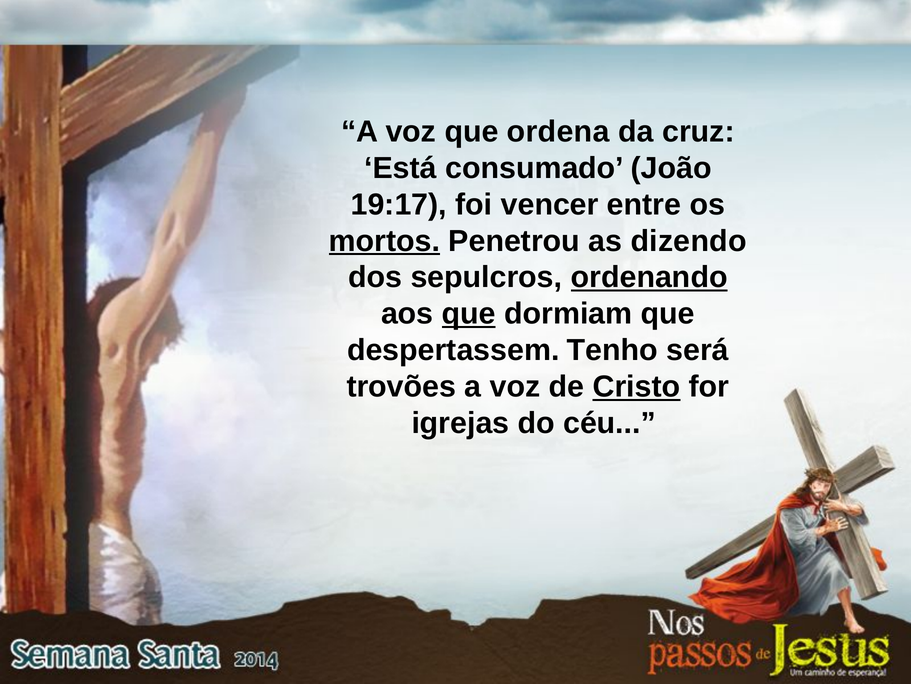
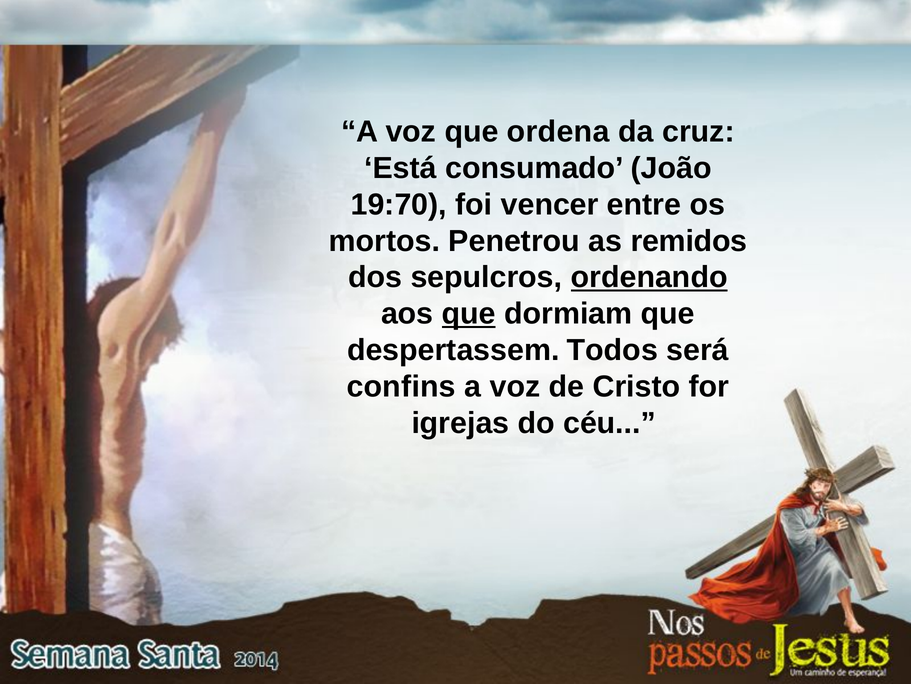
19:17: 19:17 -> 19:70
mortos underline: present -> none
dizendo: dizendo -> remidos
Tenho: Tenho -> Todos
trovões: trovões -> confins
Cristo underline: present -> none
